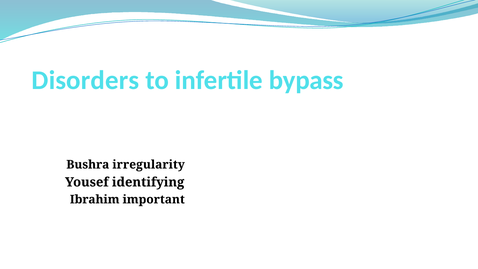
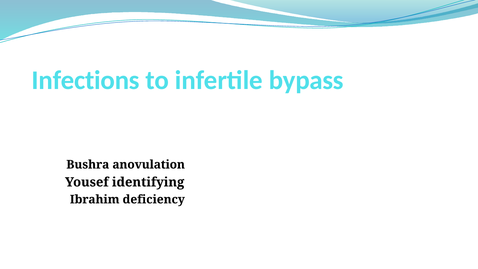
Disorders: Disorders -> Infections
irregularity: irregularity -> anovulation
important: important -> deficiency
